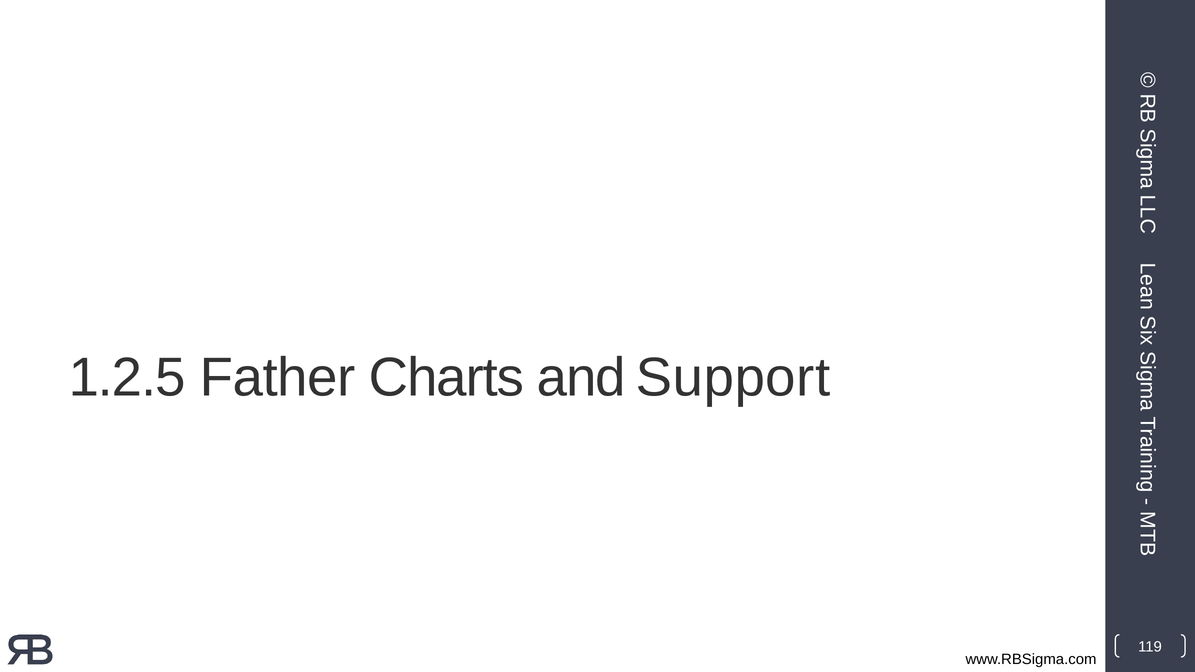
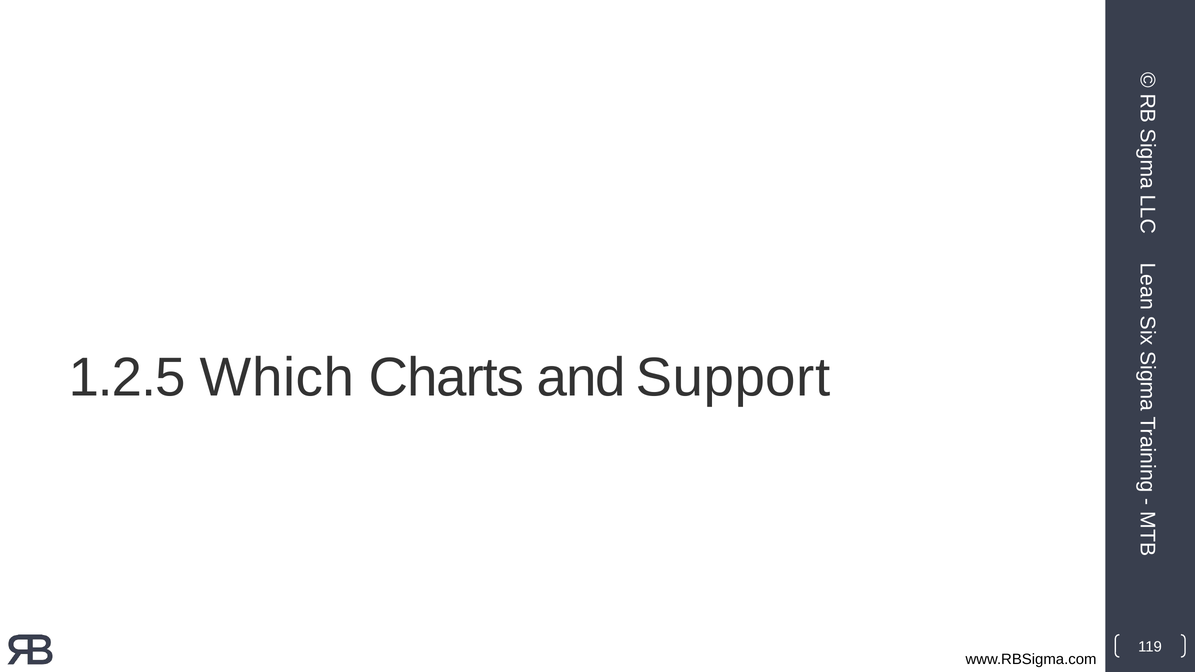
Father: Father -> Which
